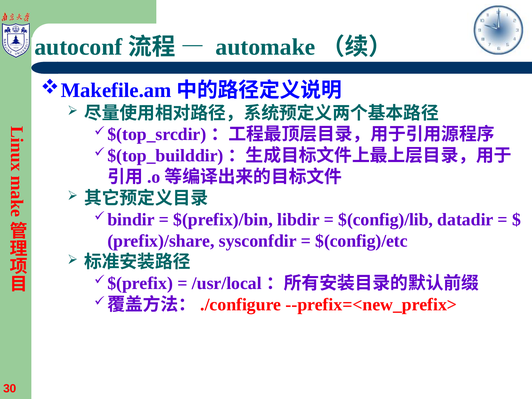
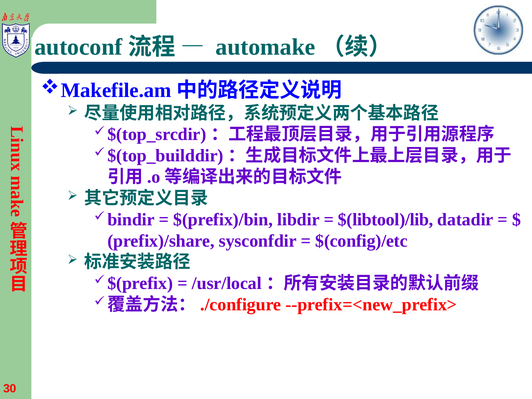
$(config)/lib: $(config)/lib -> $(libtool)/lib
